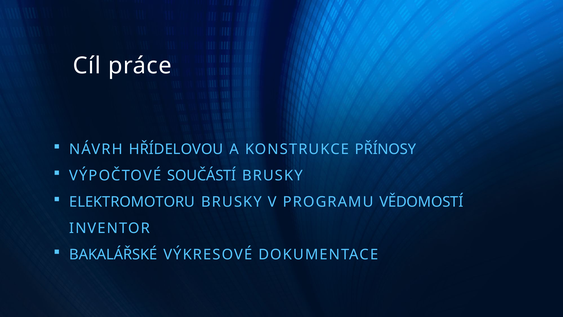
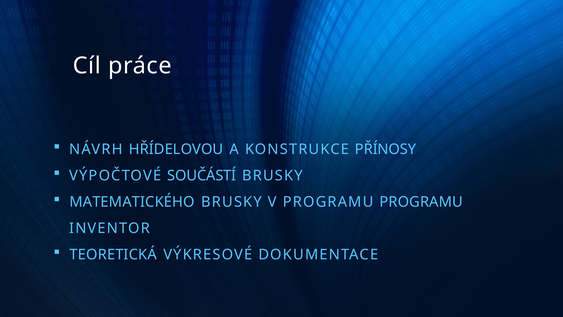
ELEKTROMOTORU: ELEKTROMOTORU -> MATEMATICKÉHO
PROGRAMU VĚDOMOSTÍ: VĚDOMOSTÍ -> PROGRAMU
BAKALÁŘSKÉ: BAKALÁŘSKÉ -> TEORETICKÁ
